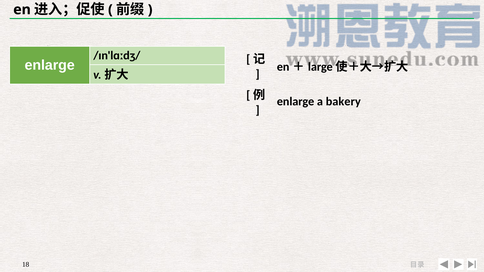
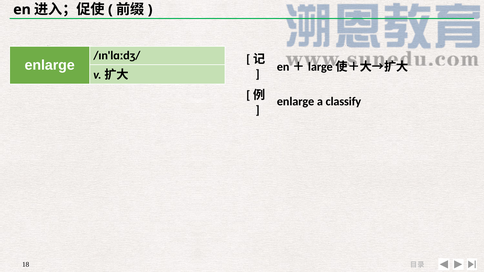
bakery: bakery -> classify
